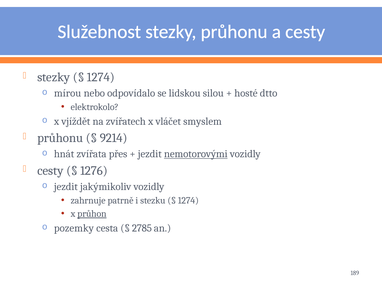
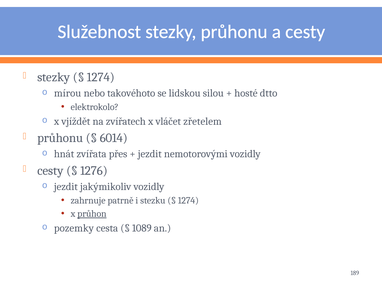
odpovídalo: odpovídalo -> takovéhoto
smyslem: smyslem -> zřetelem
9214: 9214 -> 6014
nemotorovými underline: present -> none
2785: 2785 -> 1089
